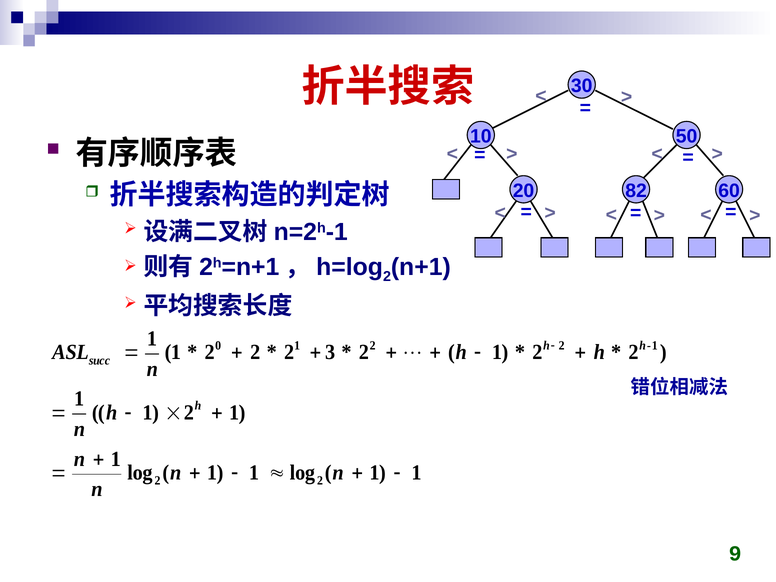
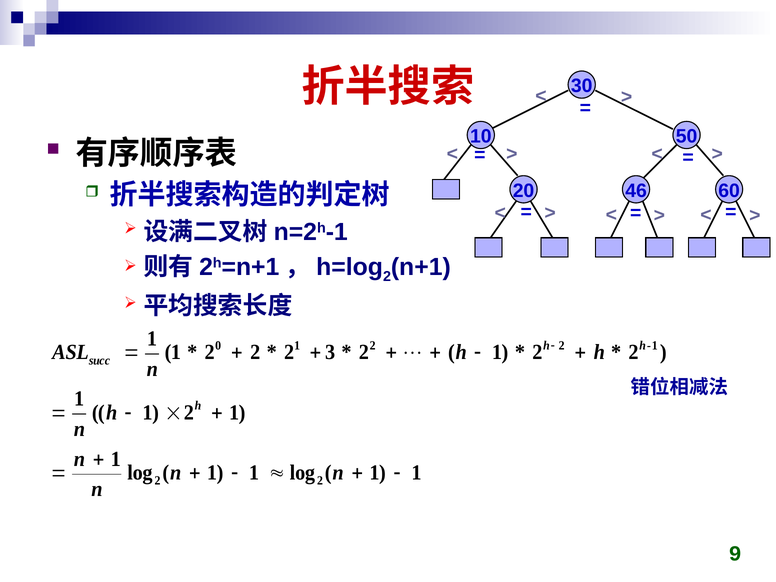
82: 82 -> 46
